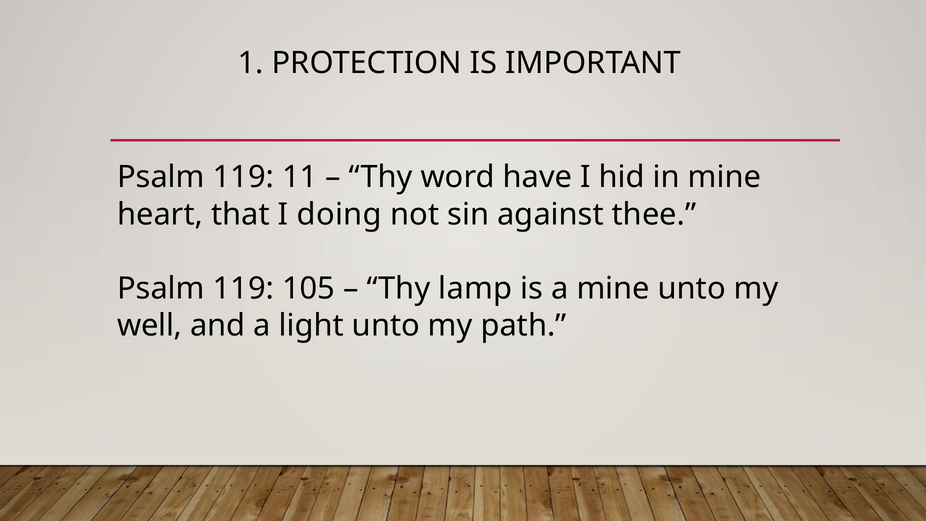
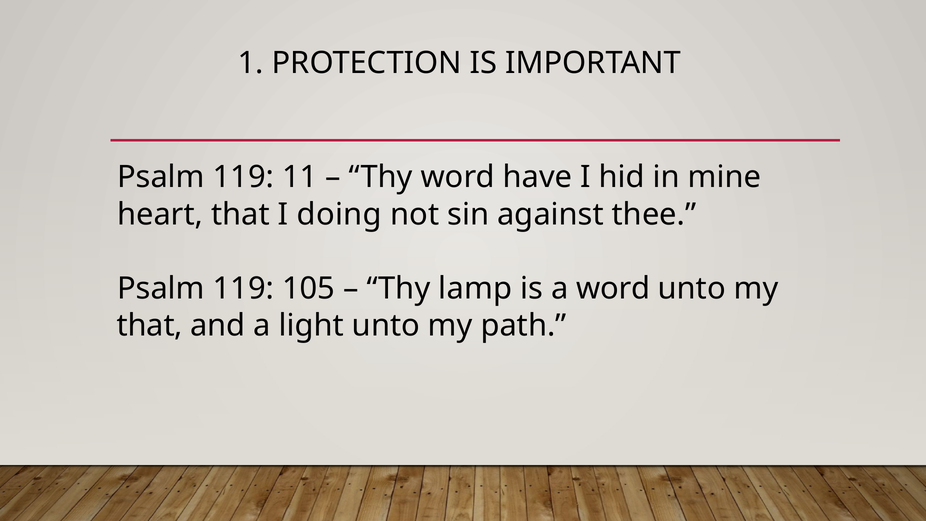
a mine: mine -> word
well at (150, 325): well -> that
